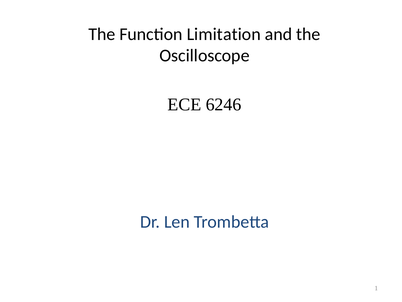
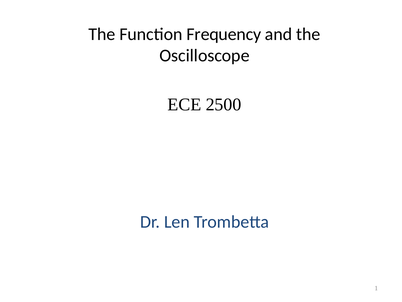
Limitation: Limitation -> Frequency
6246: 6246 -> 2500
